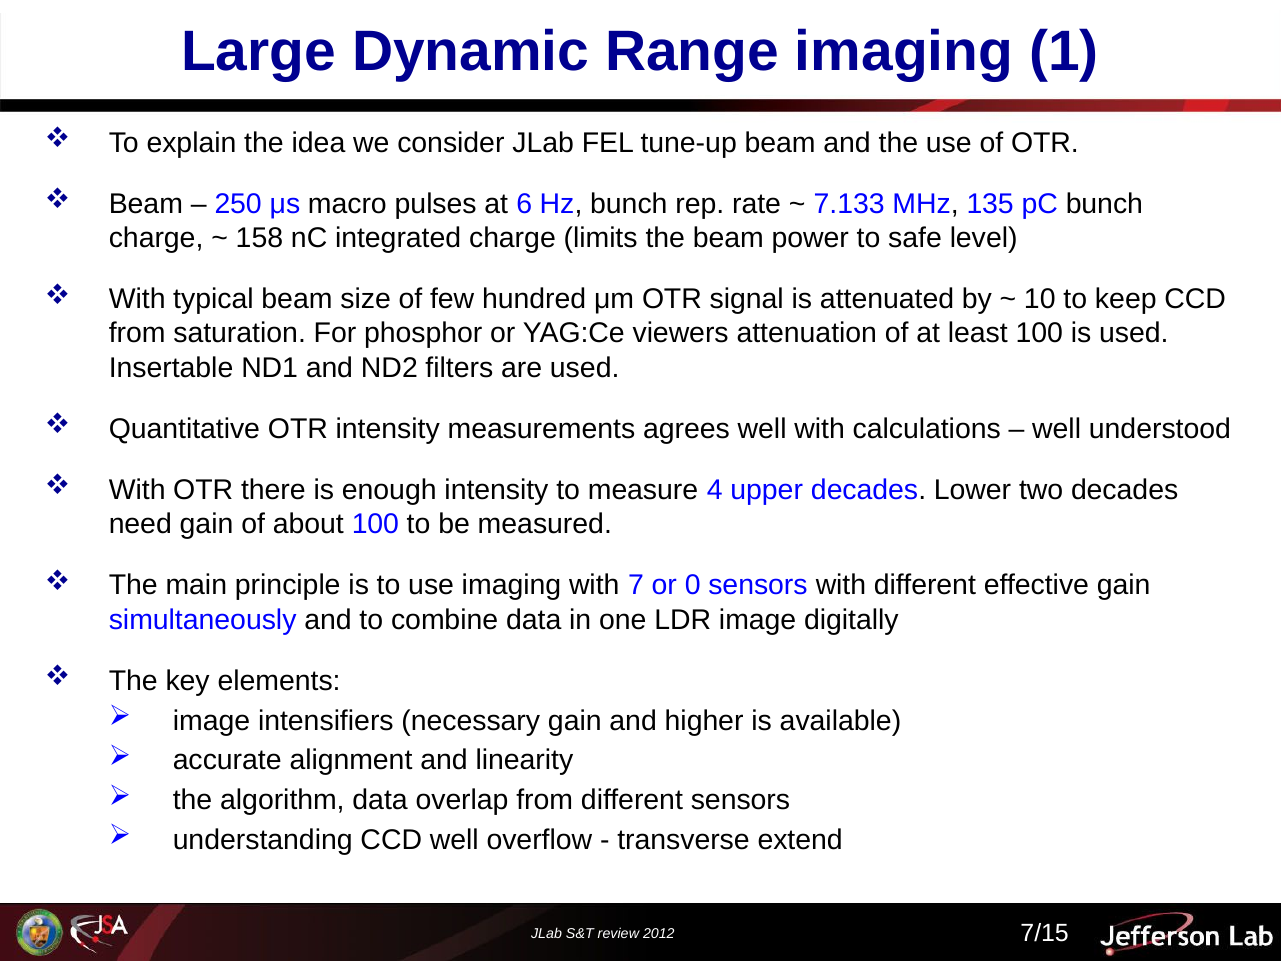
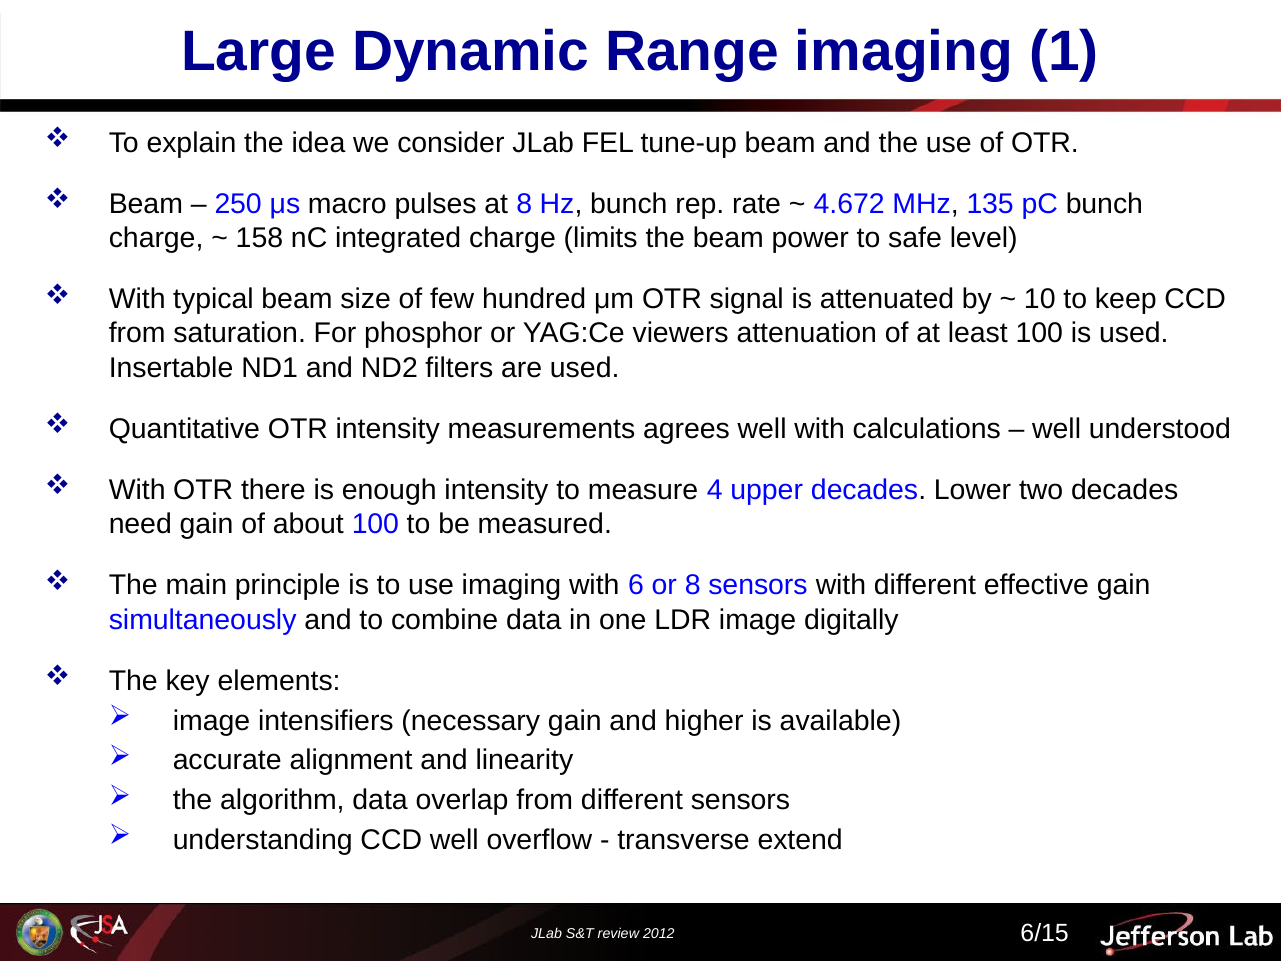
at 6: 6 -> 8
7.133: 7.133 -> 4.672
7: 7 -> 6
or 0: 0 -> 8
7/15: 7/15 -> 6/15
